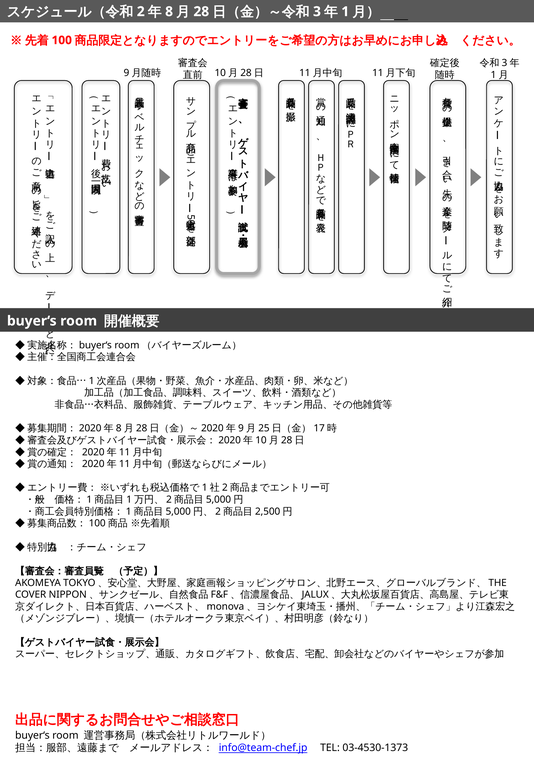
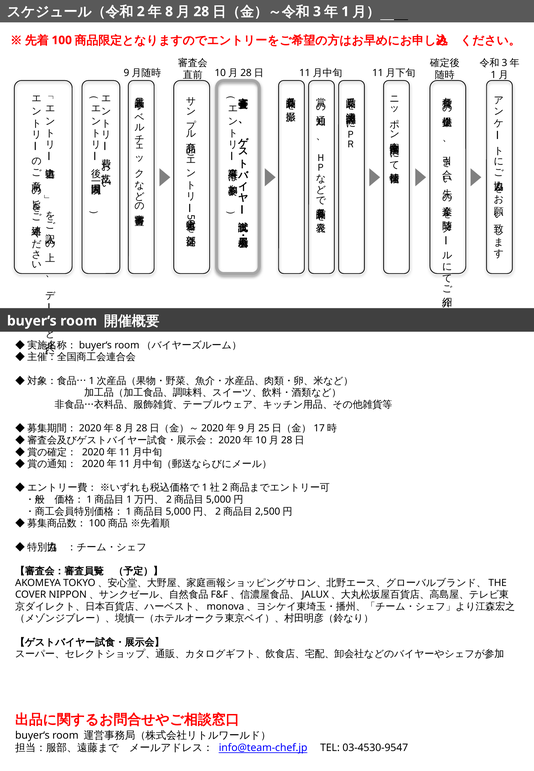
03-4530-1373: 03-4530-1373 -> 03-4530-9547
